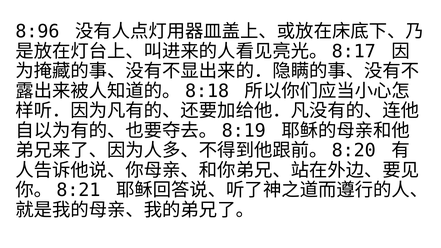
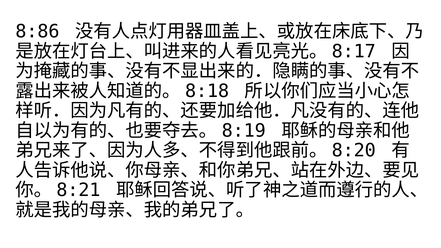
8:96: 8:96 -> 8:86
